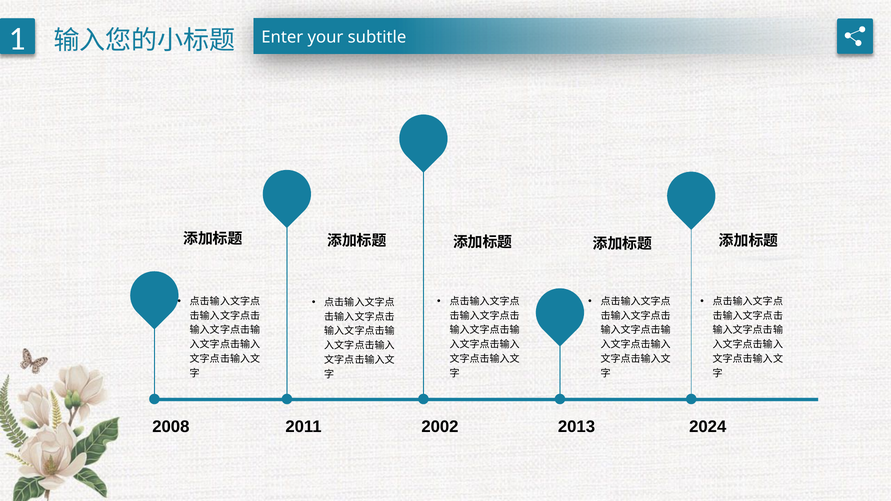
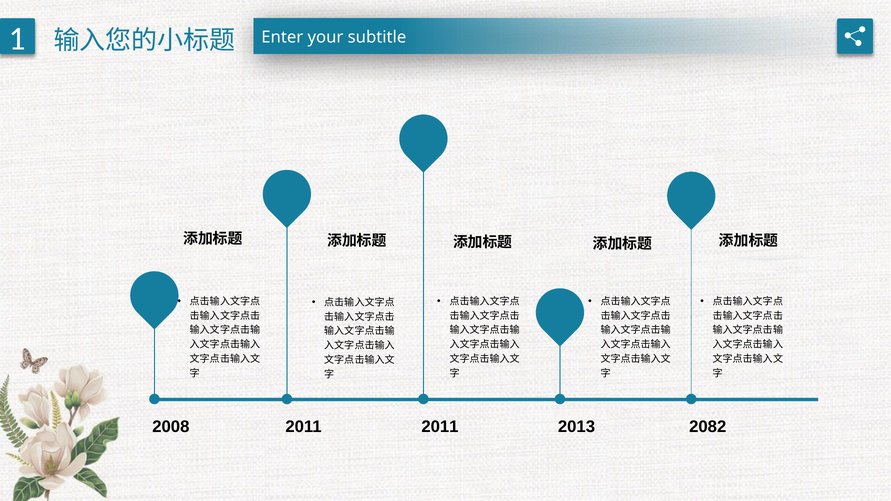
2002 at (440, 427): 2002 -> 2011
2024: 2024 -> 2082
